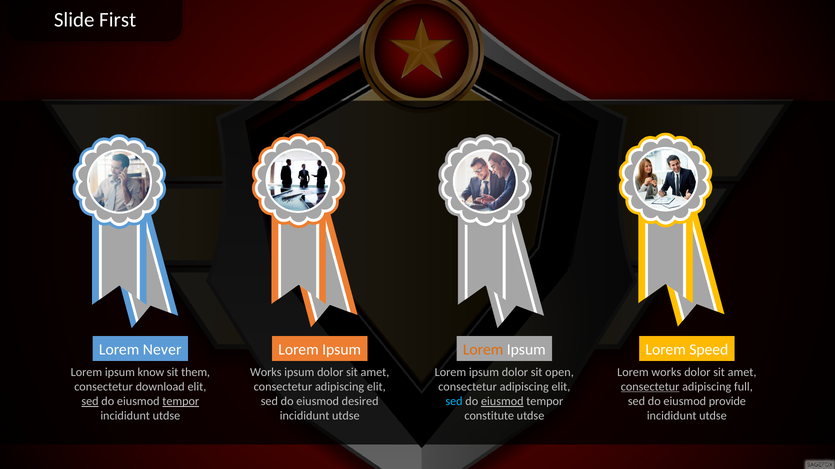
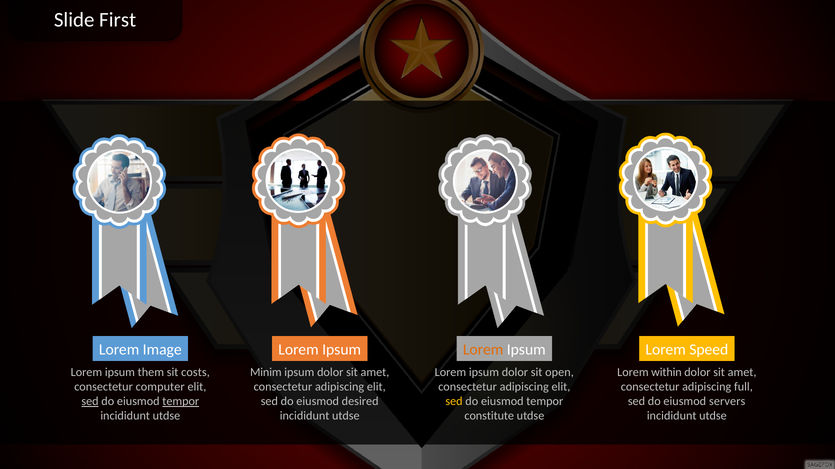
Never: Never -> Image
know: know -> them
them: them -> costs
Works at (266, 373): Works -> Minim
Lorem works: works -> within
download: download -> computer
consectetur at (650, 387) underline: present -> none
sed at (454, 402) colour: light blue -> yellow
eiusmod at (502, 402) underline: present -> none
provide: provide -> servers
